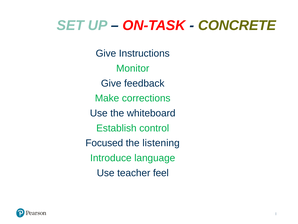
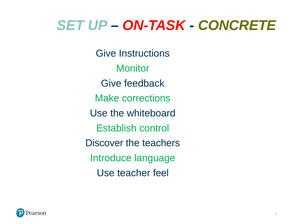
Focused: Focused -> Discover
listening: listening -> teachers
